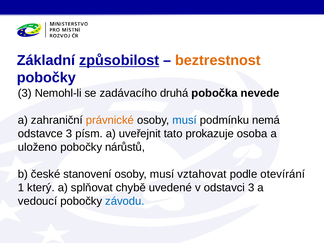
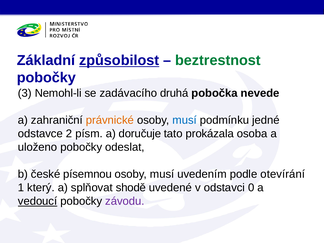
beztrestnost colour: orange -> green
nemá: nemá -> jedné
odstavce 3: 3 -> 2
uveřejnit: uveřejnit -> doručuje
prokazuje: prokazuje -> prokázala
nárůstů: nárůstů -> odeslat
stanovení: stanovení -> písemnou
vztahovat: vztahovat -> uvedením
chybě: chybě -> shodě
odstavci 3: 3 -> 0
vedoucí underline: none -> present
závodu colour: blue -> purple
